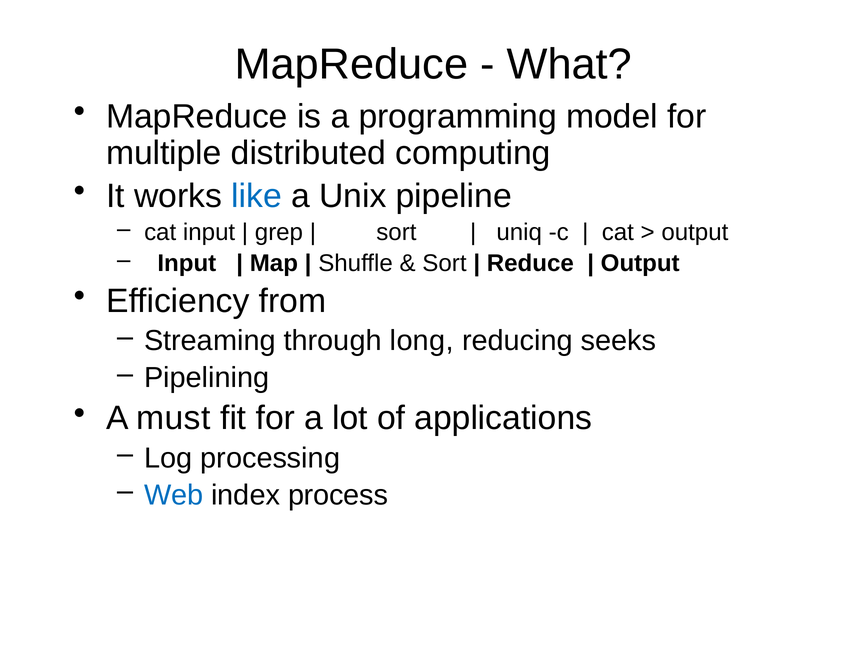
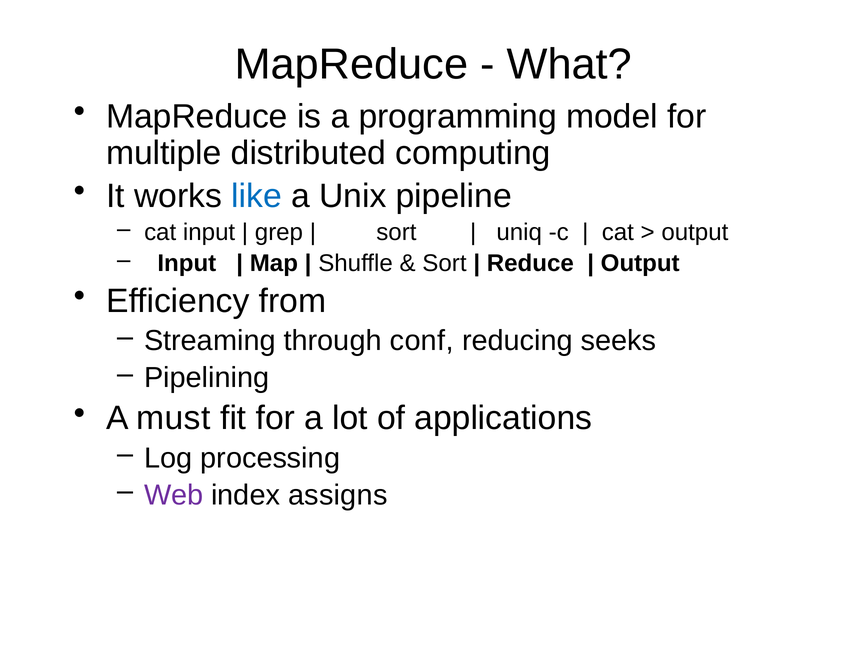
long: long -> conf
Web colour: blue -> purple
process: process -> assigns
